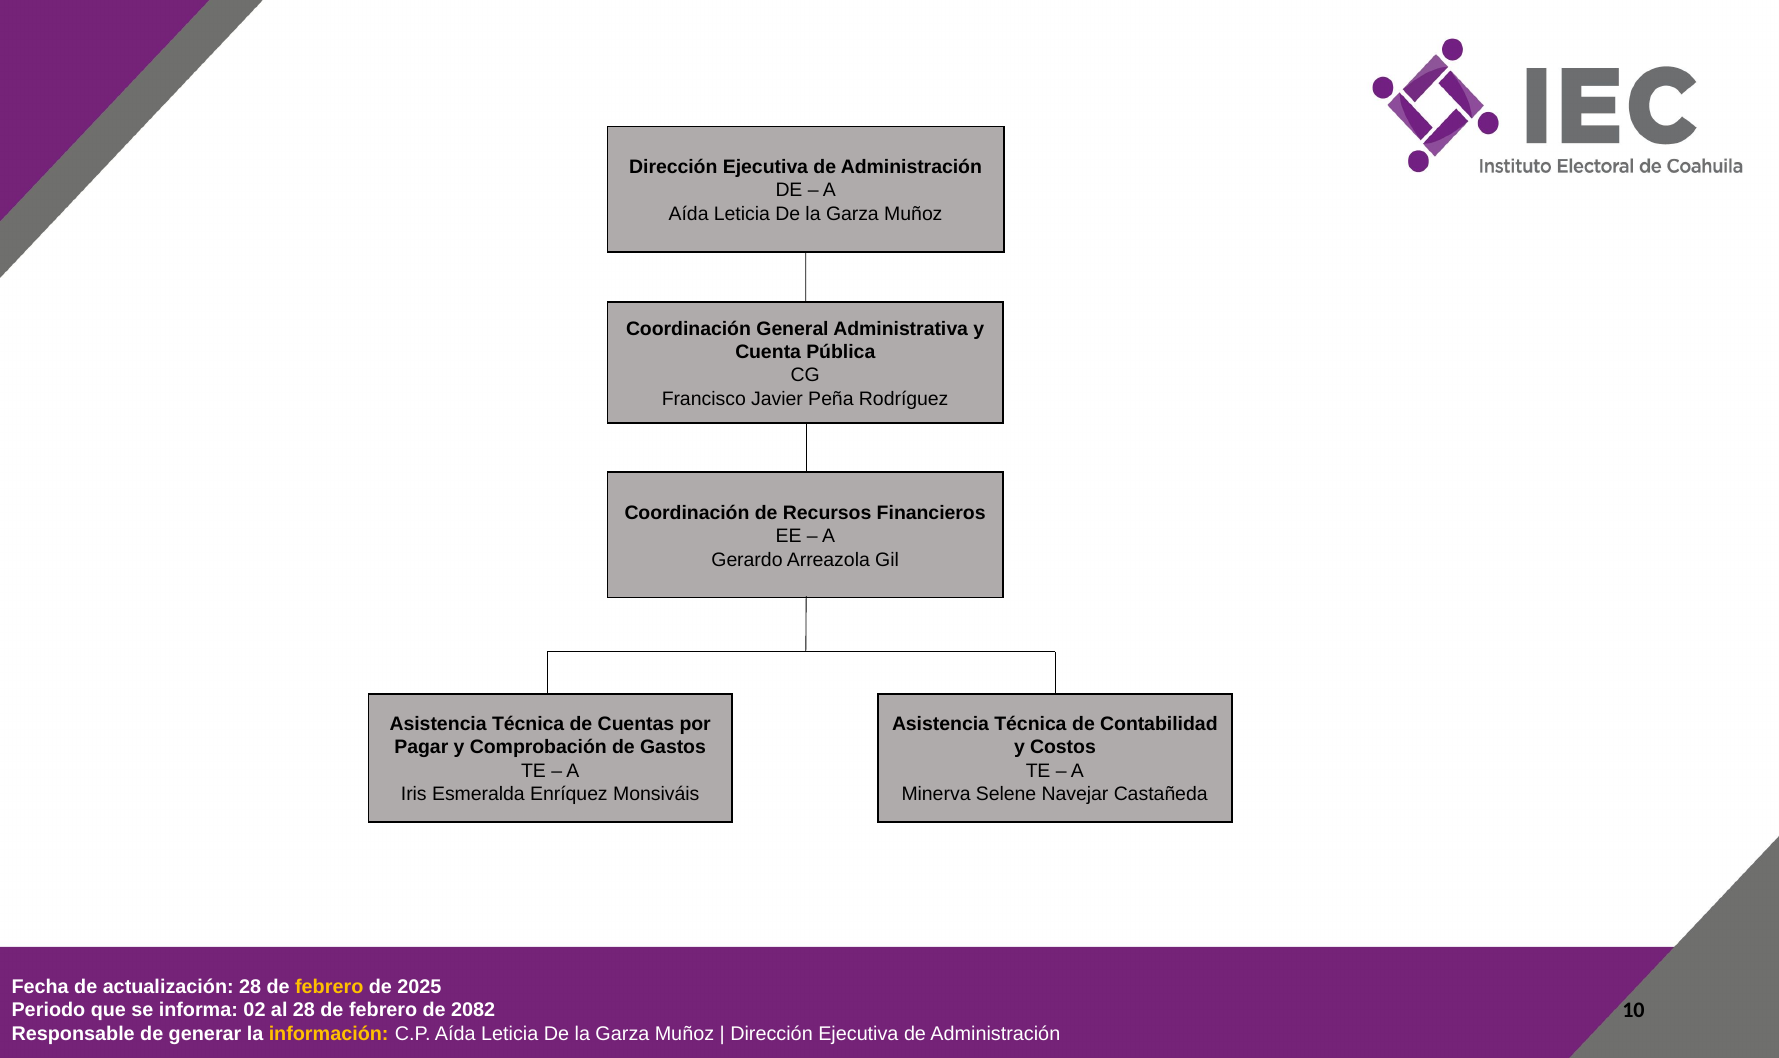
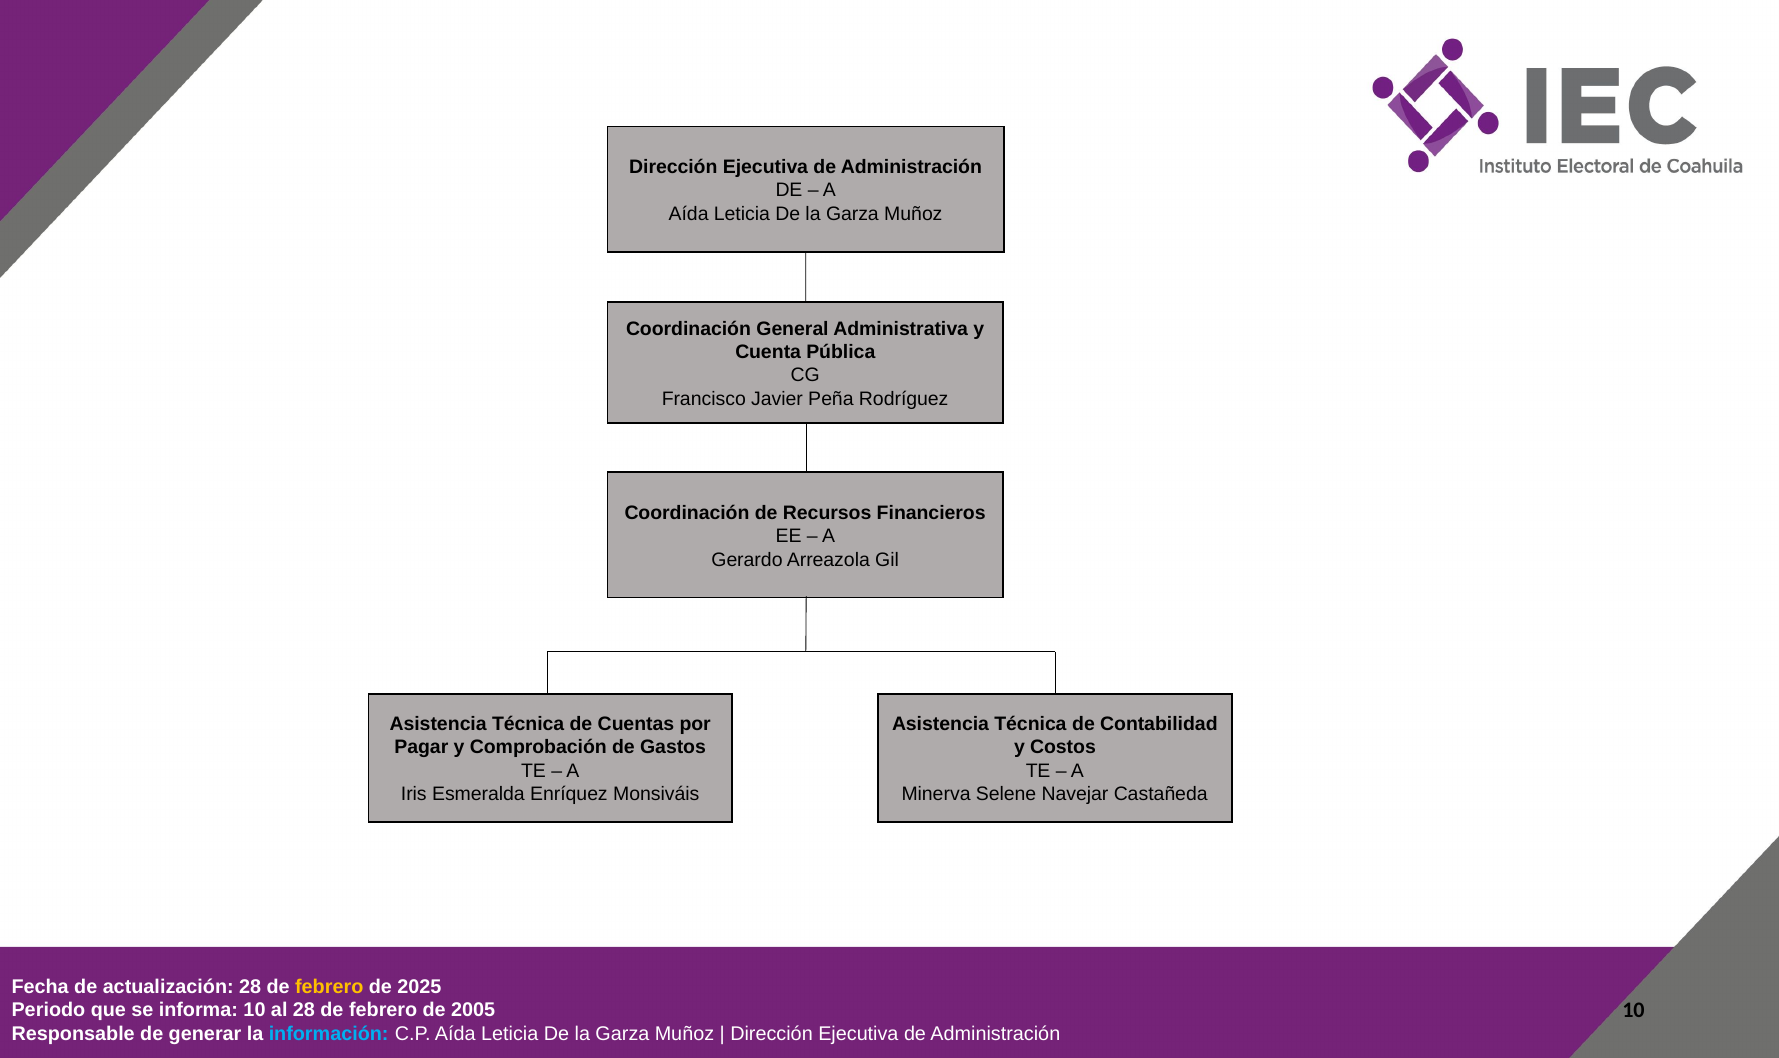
informa 02: 02 -> 10
2082: 2082 -> 2005
información colour: yellow -> light blue
